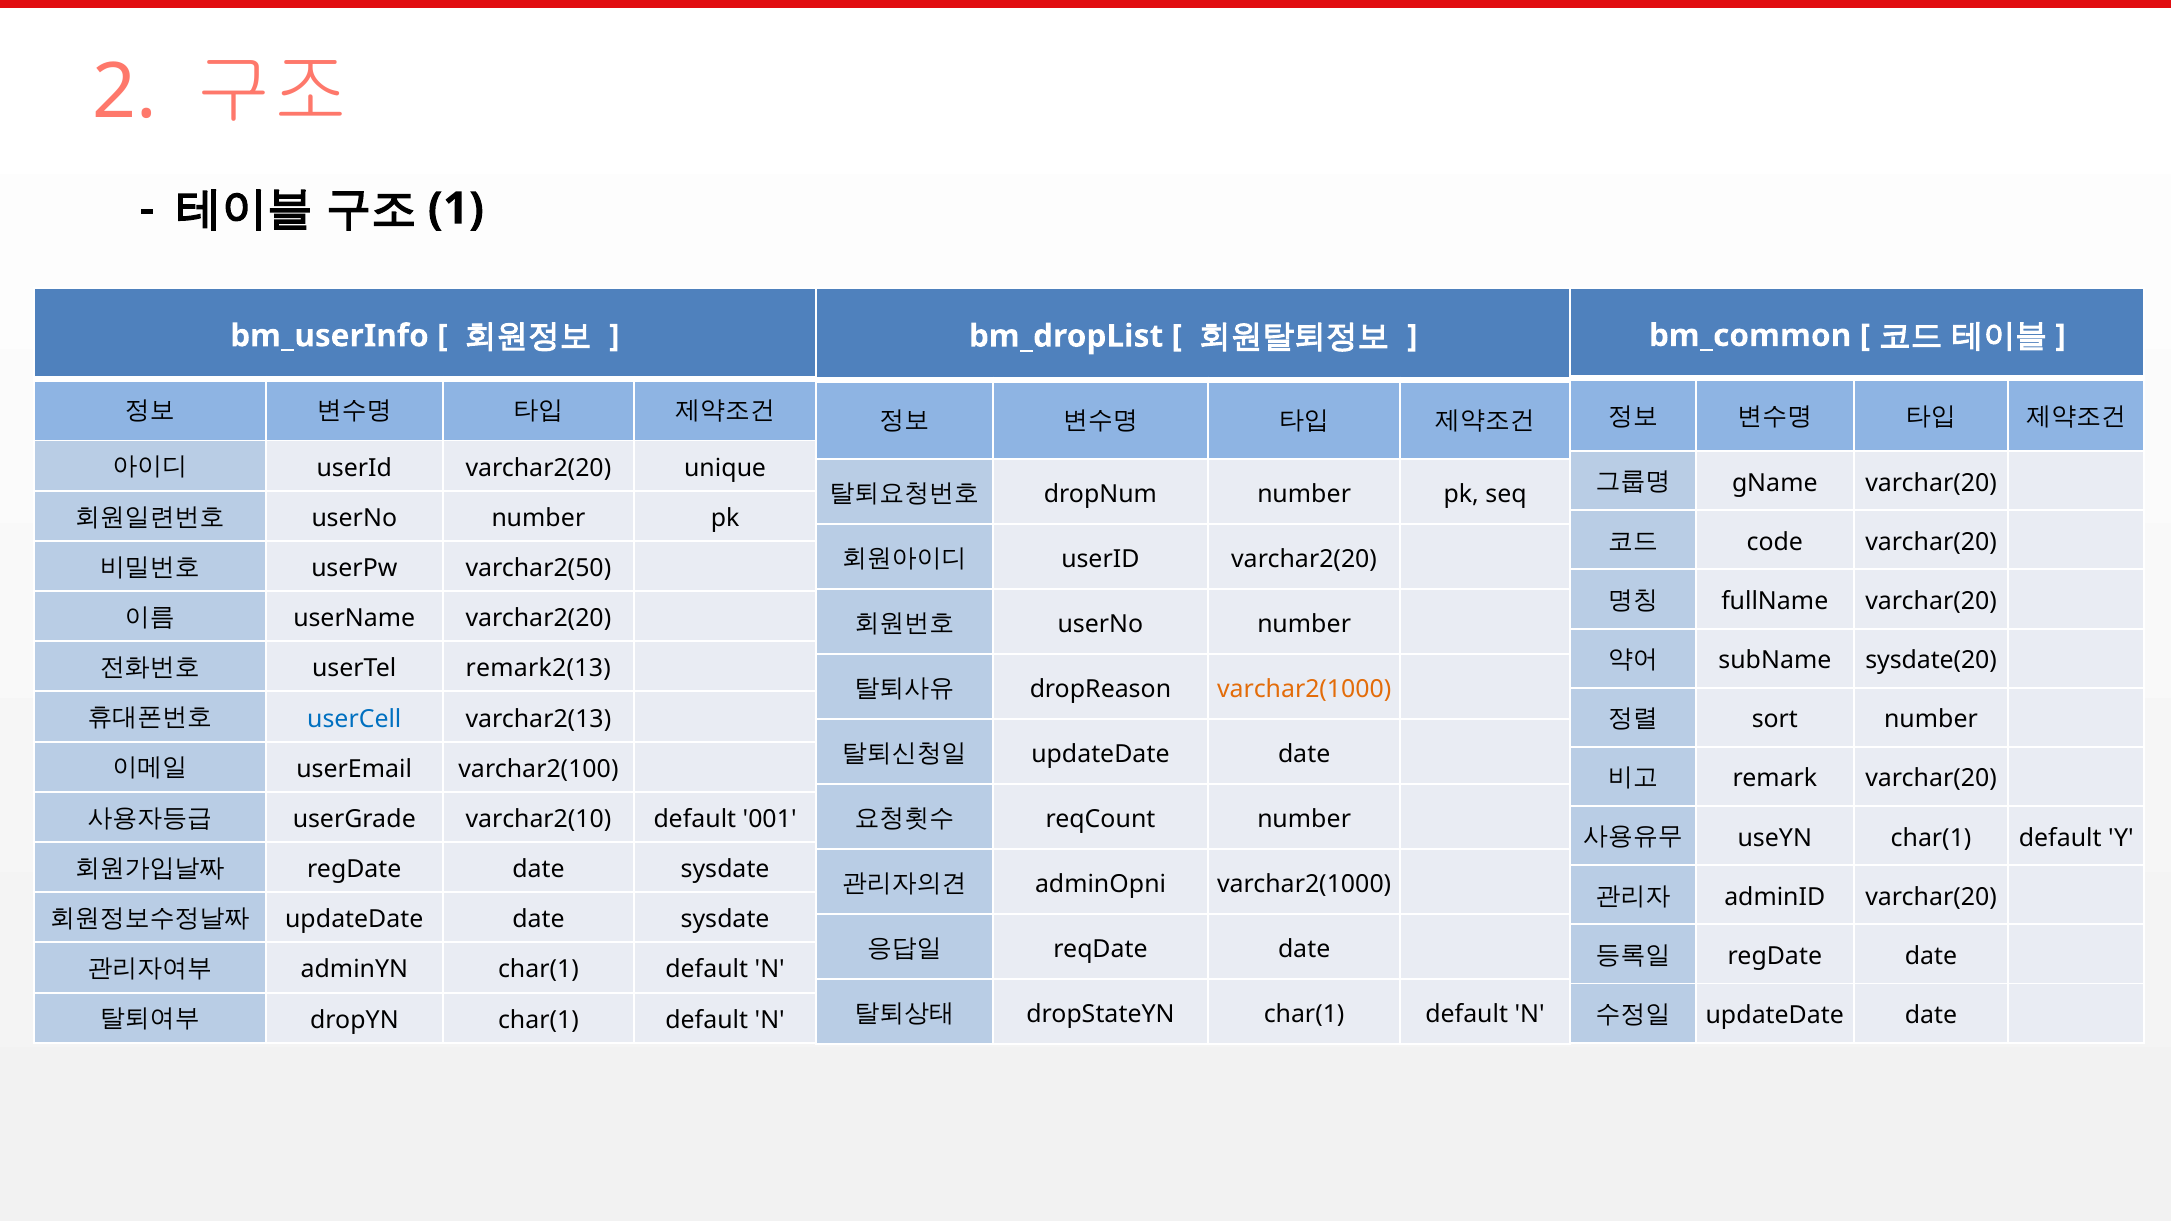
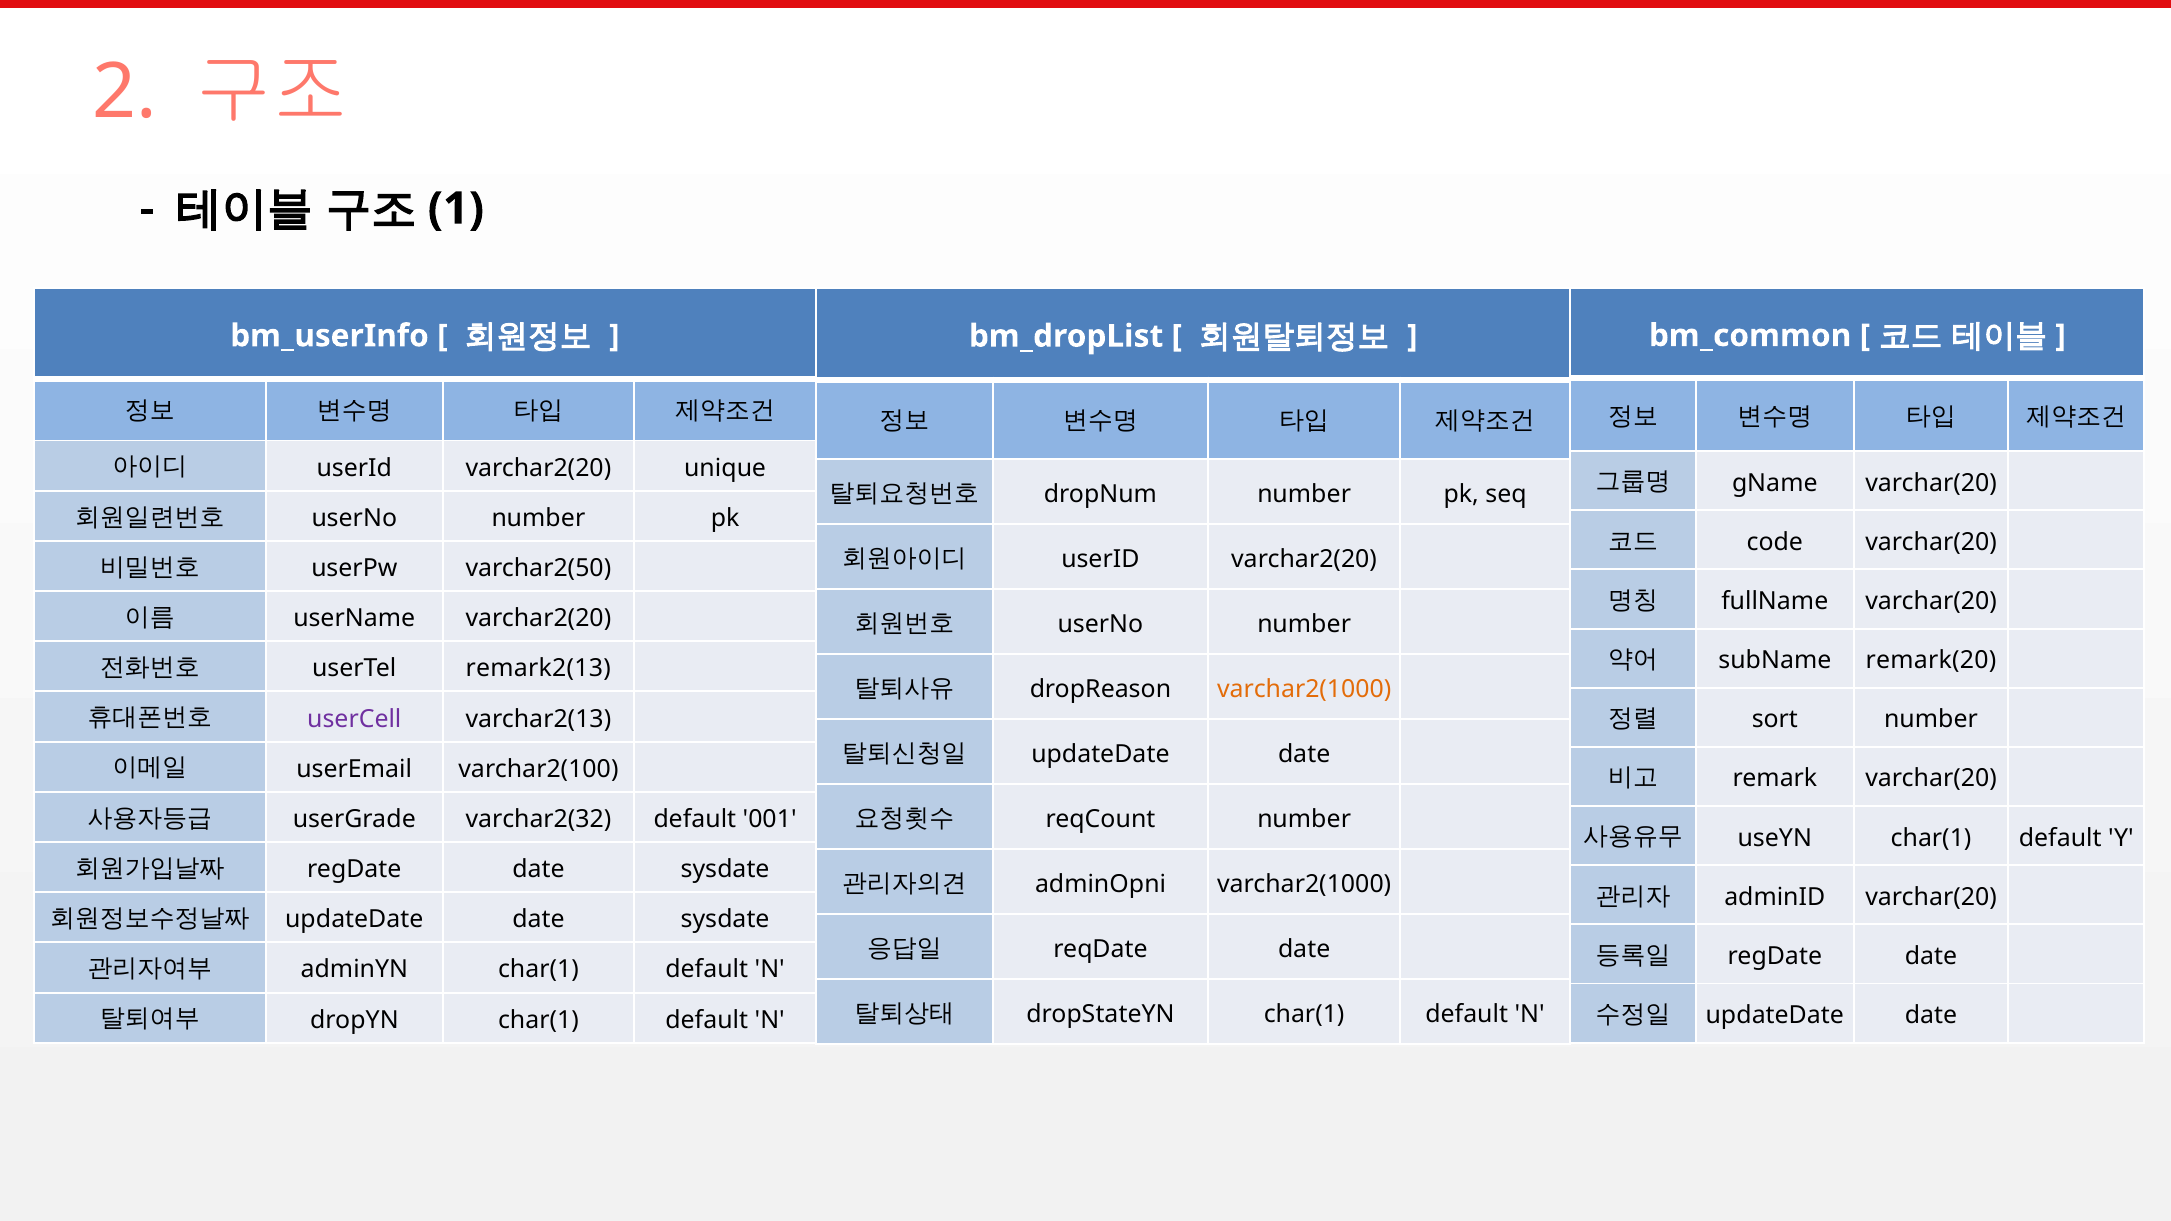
sysdate(20: sysdate(20 -> remark(20
userCell colour: blue -> purple
varchar2(10: varchar2(10 -> varchar2(32
